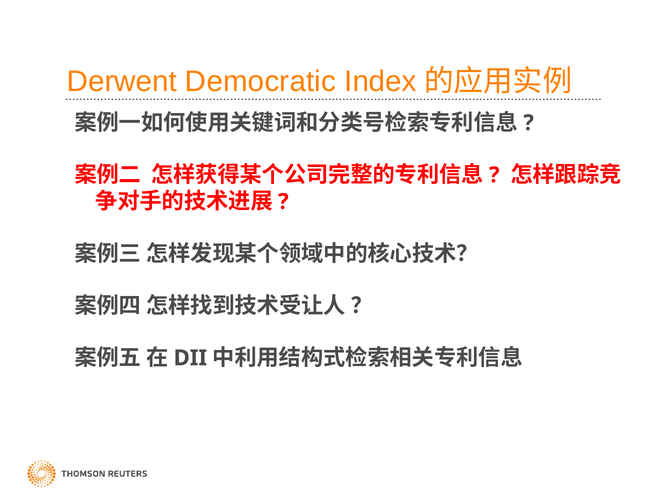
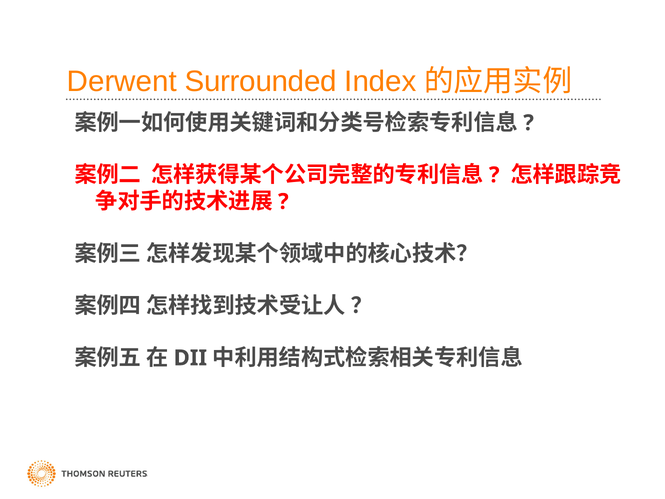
Democratic: Democratic -> Surrounded
